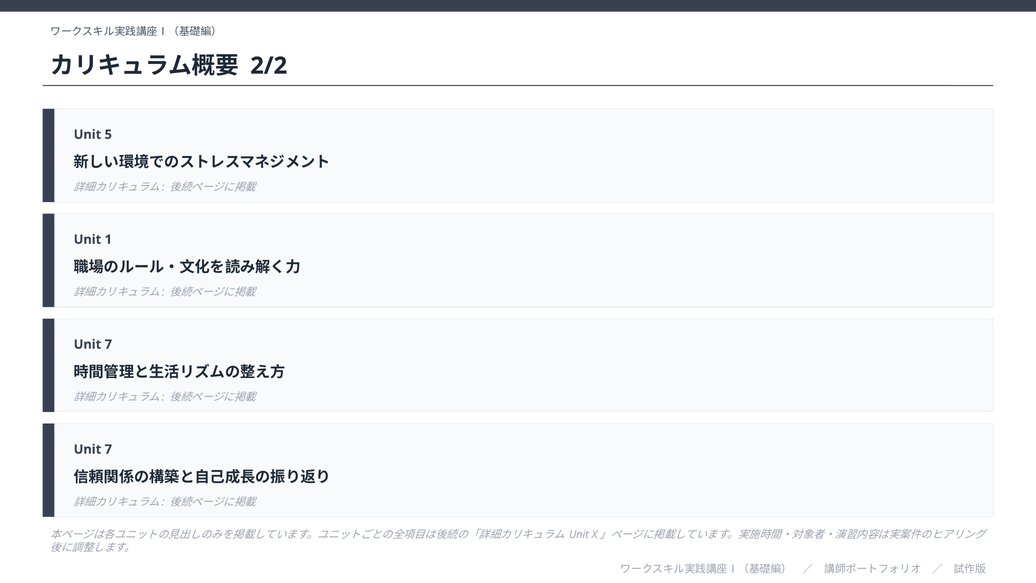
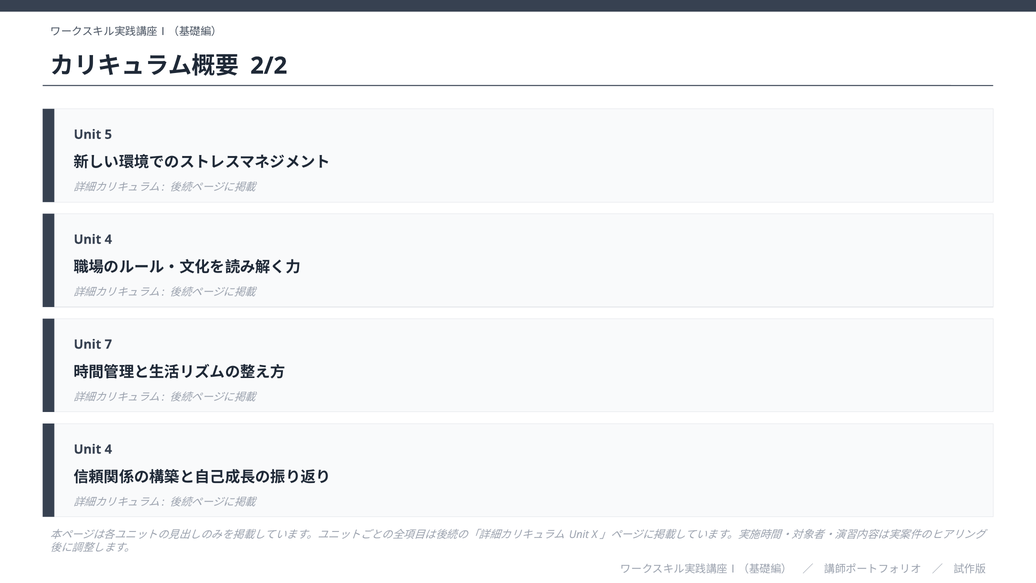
1 at (108, 239): 1 -> 4
7 at (108, 449): 7 -> 4
